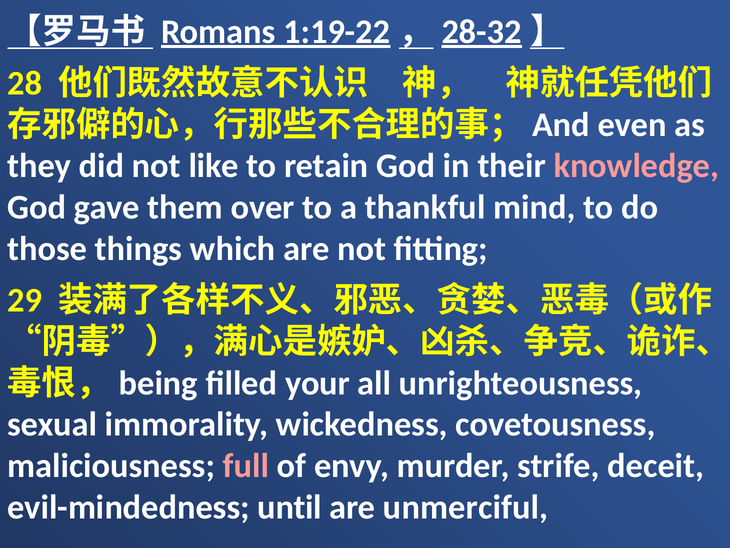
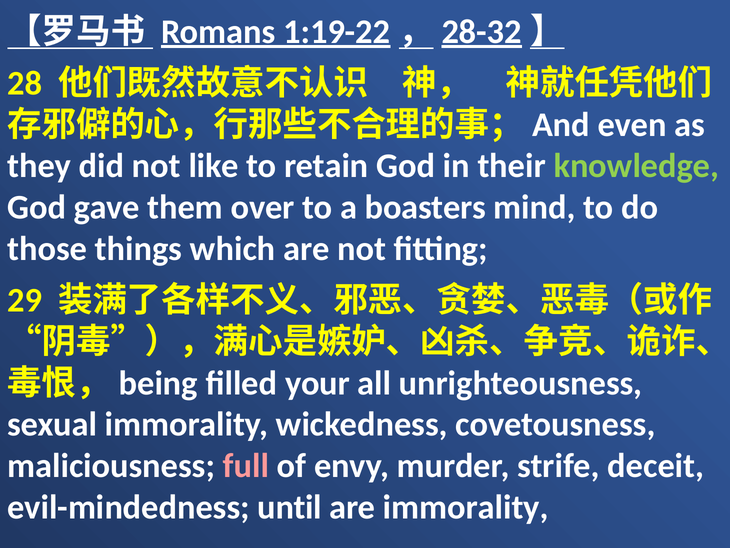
knowledge colour: pink -> light green
thankful: thankful -> boasters
are unmerciful: unmerciful -> immorality
